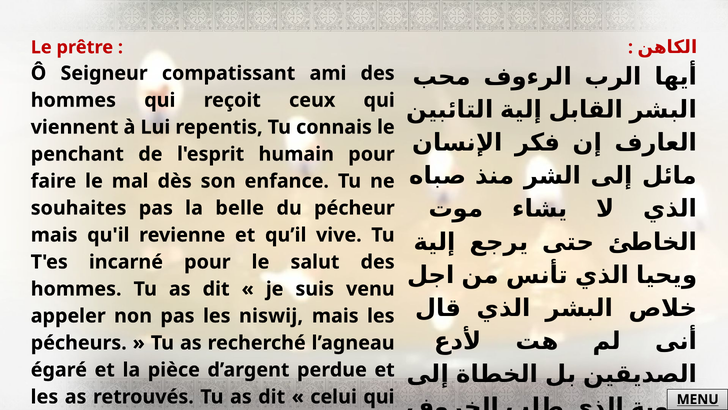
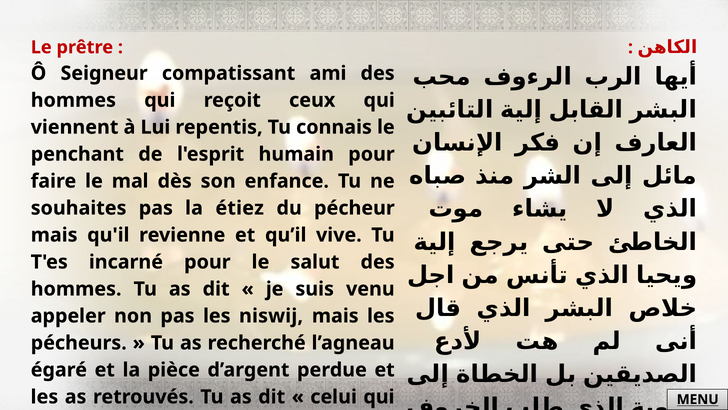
belle: belle -> étiez
